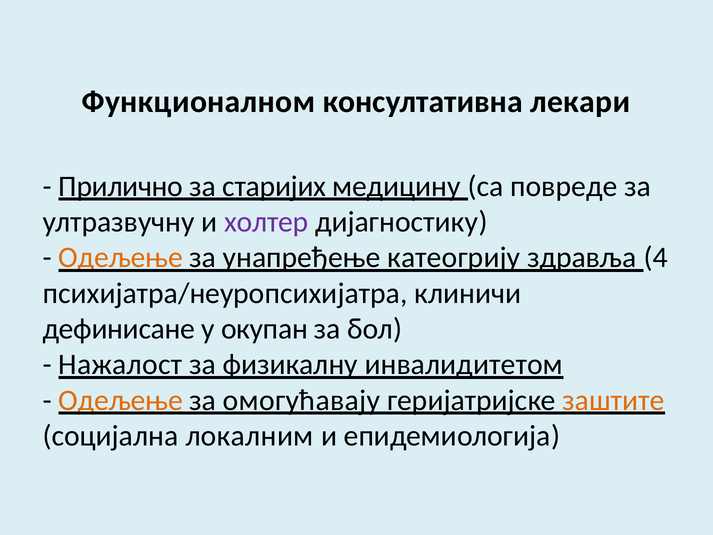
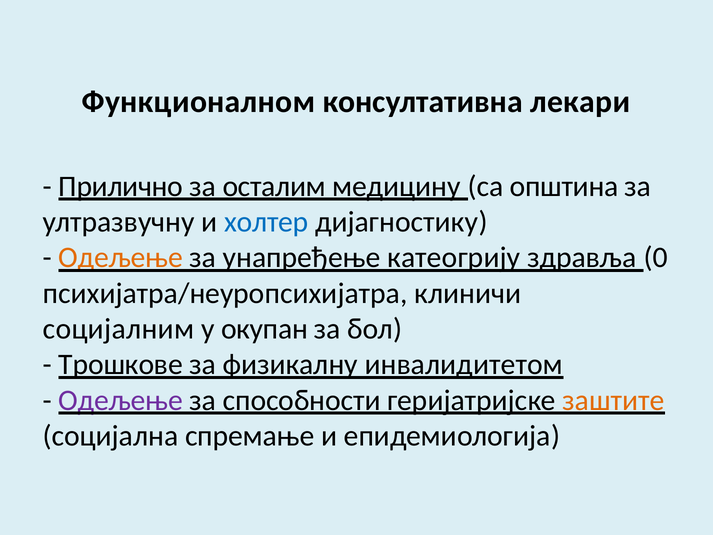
старијих: старијих -> осталим
повреде: повреде -> општина
холтер colour: purple -> blue
4: 4 -> 0
дефинисане: дефинисане -> социјалним
Нажалост: Нажалост -> Трошкове
Одељење at (121, 400) colour: orange -> purple
омогућавају: омогућавају -> способности
локалним: локалним -> спремање
